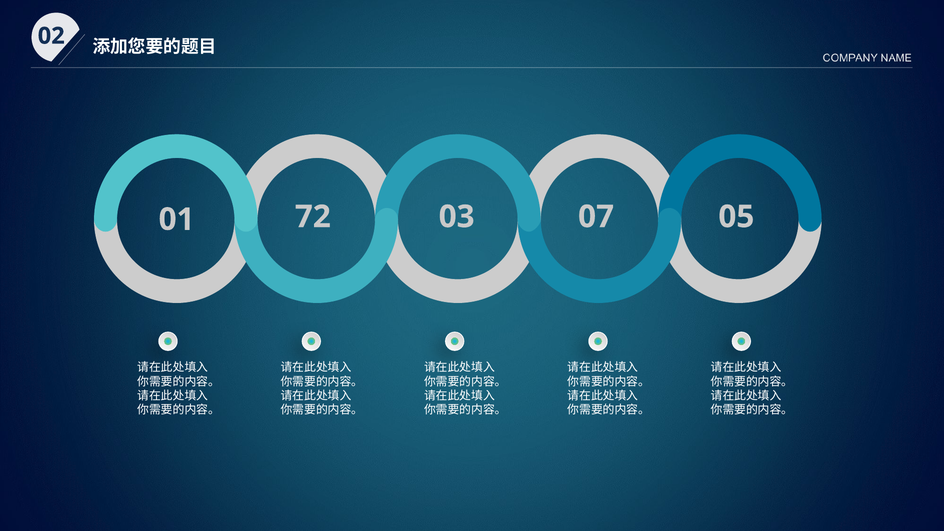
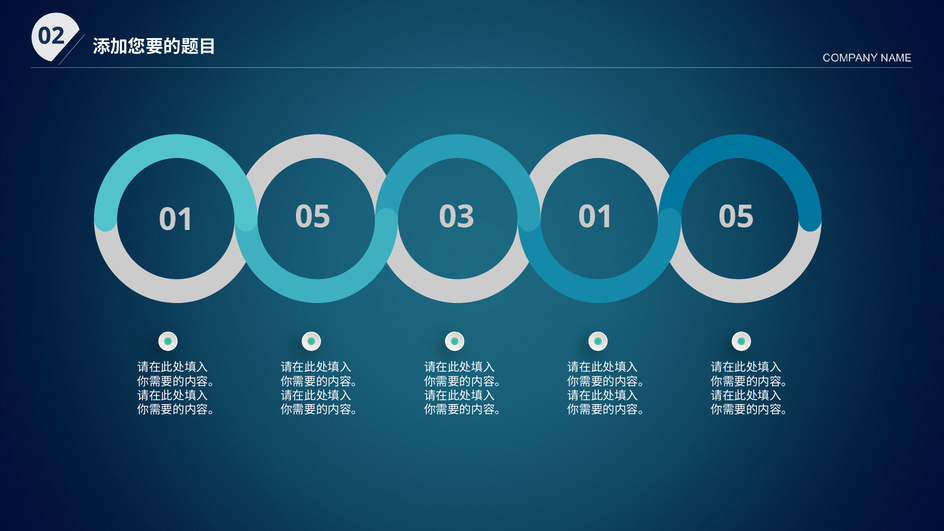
72 at (313, 217): 72 -> 05
03 07: 07 -> 01
